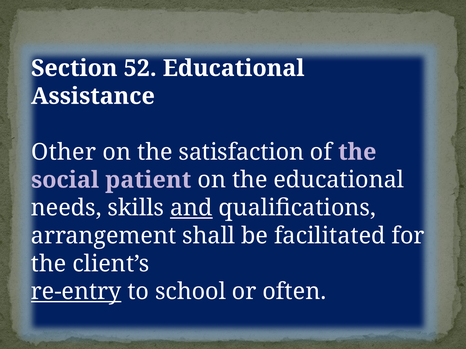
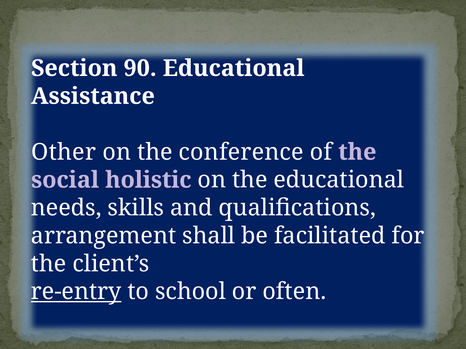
52: 52 -> 90
satisfaction: satisfaction -> conference
patient: patient -> holistic
and underline: present -> none
